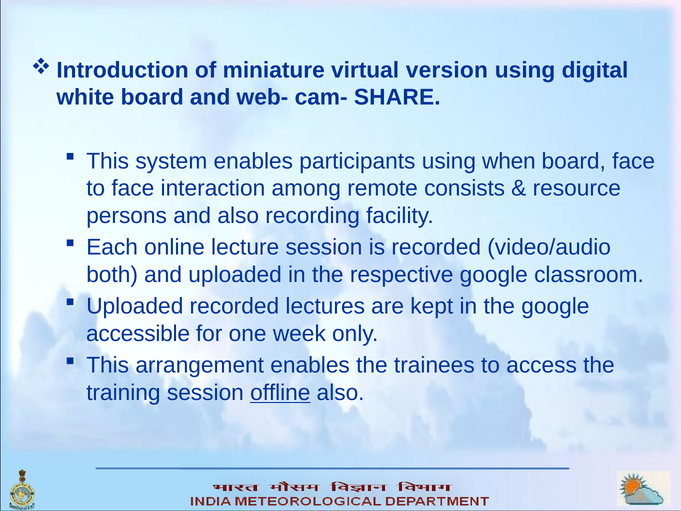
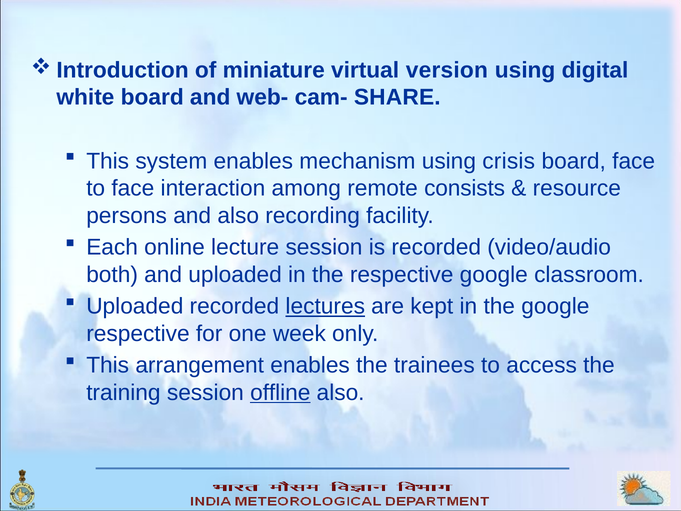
participants: participants -> mechanism
when: when -> crisis
lectures underline: none -> present
accessible at (138, 333): accessible -> respective
